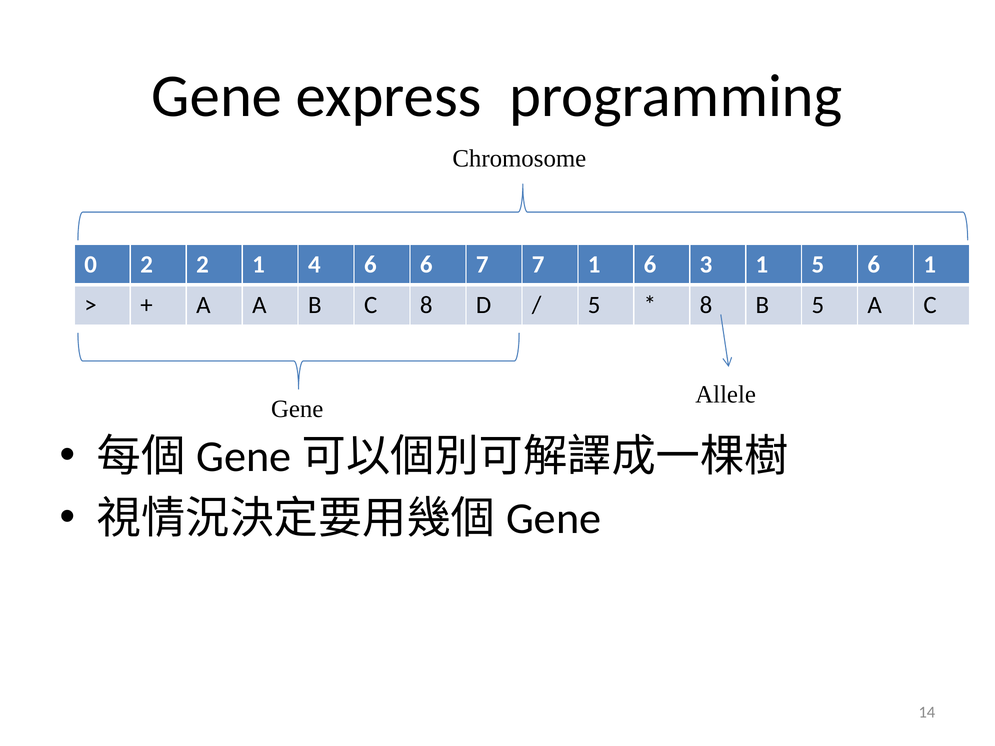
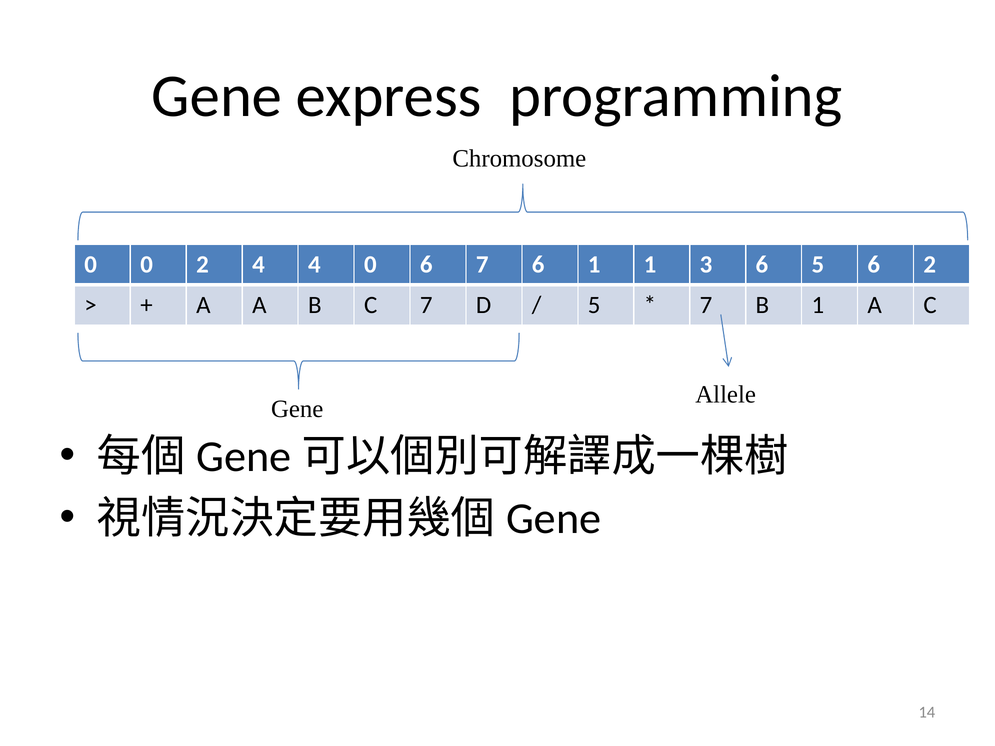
0 2: 2 -> 0
2 1: 1 -> 4
4 6: 6 -> 0
7 7: 7 -> 6
1 6: 6 -> 1
3 1: 1 -> 6
6 1: 1 -> 2
C 8: 8 -> 7
8 at (706, 305): 8 -> 7
B 5: 5 -> 1
